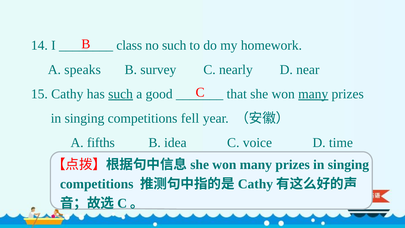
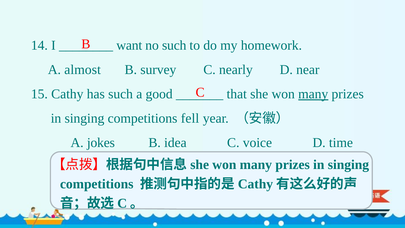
class: class -> want
speaks: speaks -> almost
such at (121, 94) underline: present -> none
fifths: fifths -> jokes
